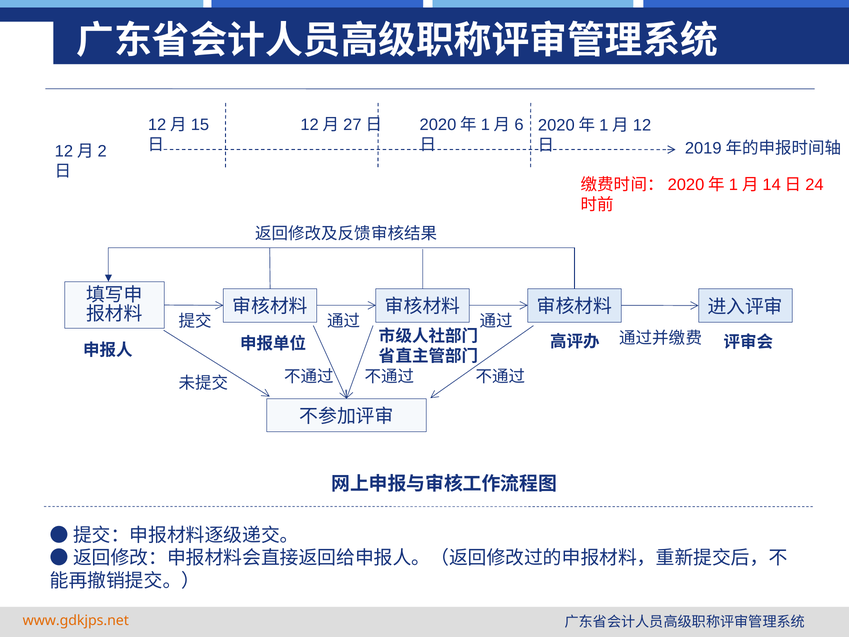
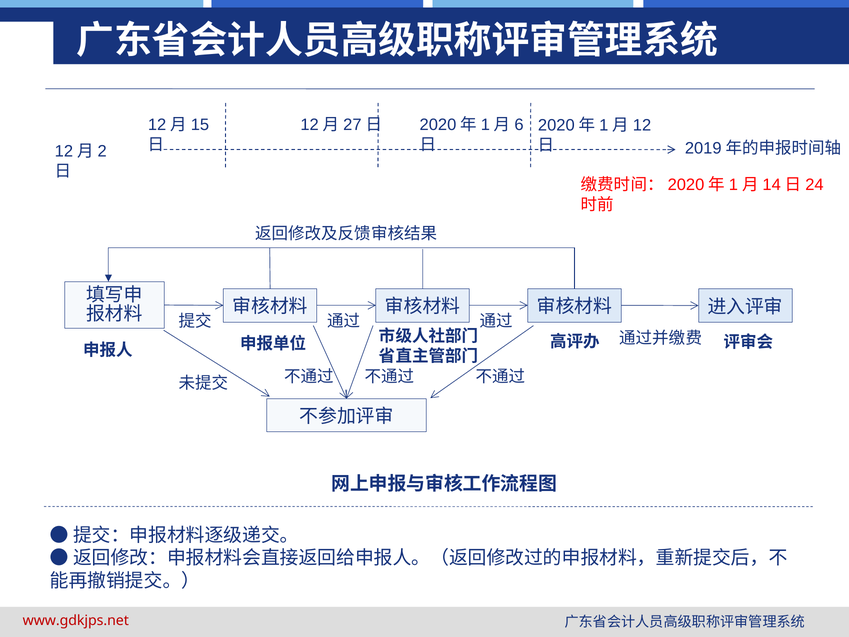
www.gdkjps.net colour: orange -> red
